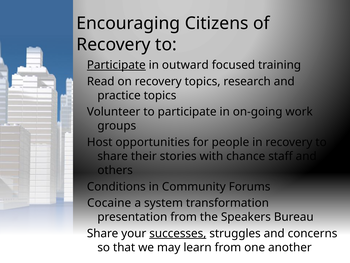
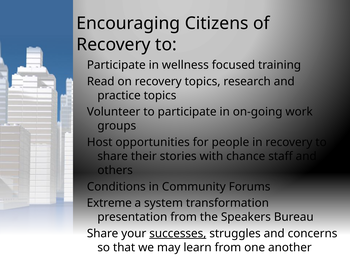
Participate at (116, 65) underline: present -> none
outward: outward -> wellness
Cocaine: Cocaine -> Extreme
